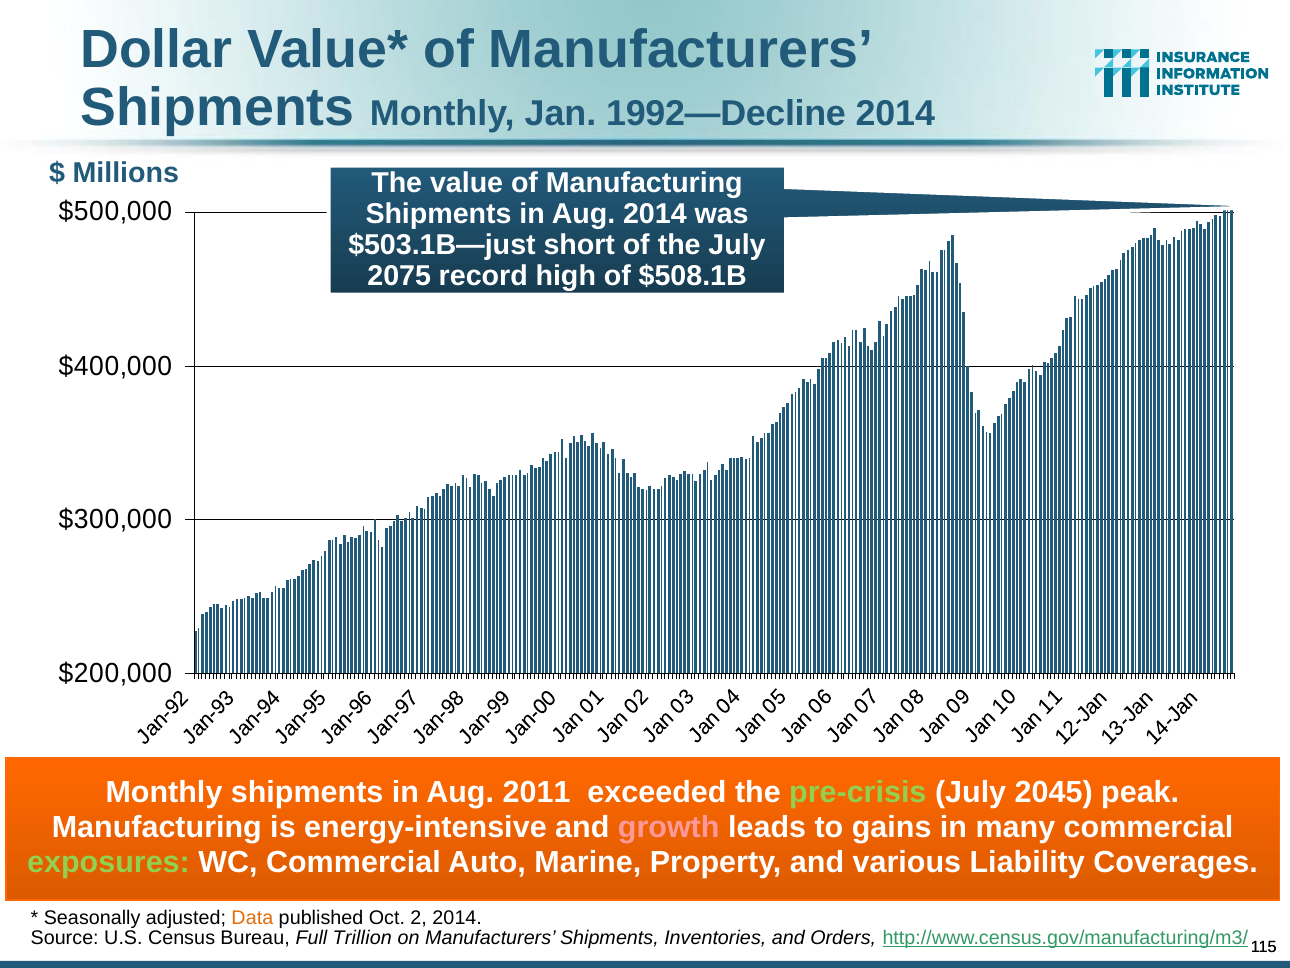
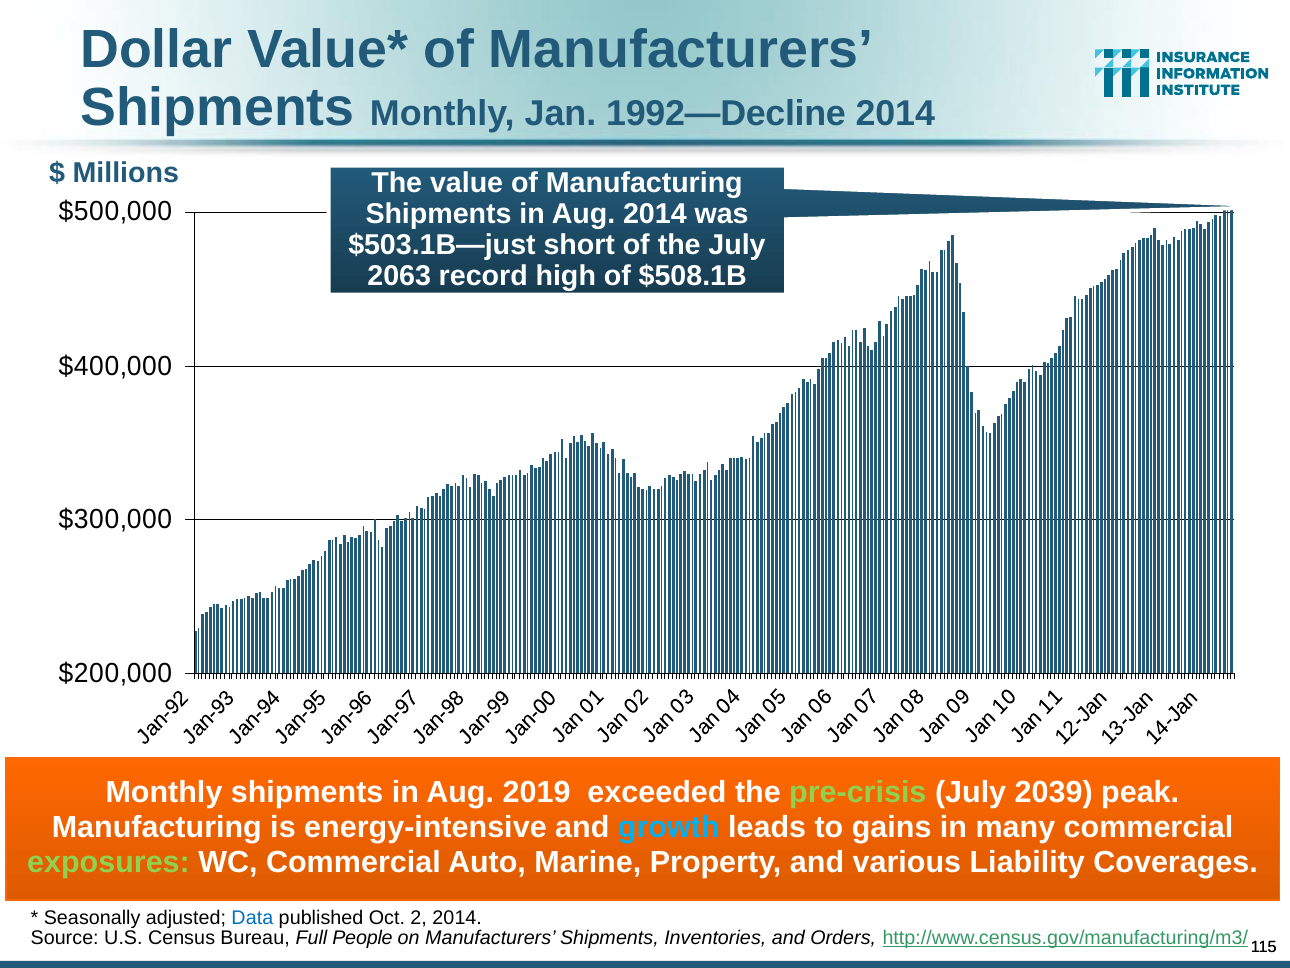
2075: 2075 -> 2063
2011: 2011 -> 2019
2045: 2045 -> 2039
growth colour: pink -> light blue
Data colour: orange -> blue
Trillion: Trillion -> People
